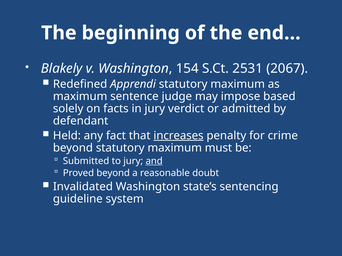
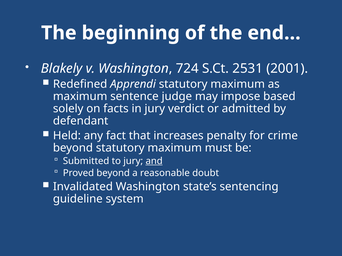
154: 154 -> 724
2067: 2067 -> 2001
increases underline: present -> none
